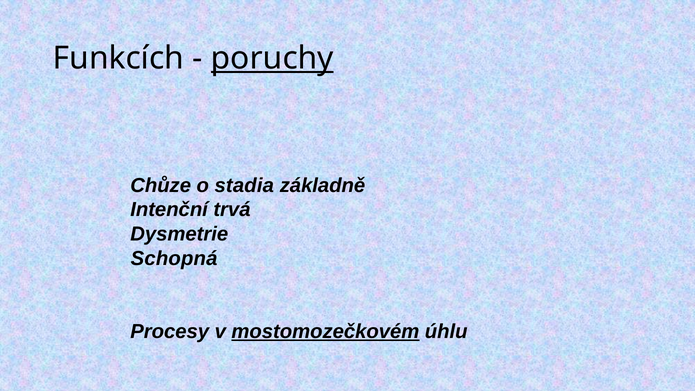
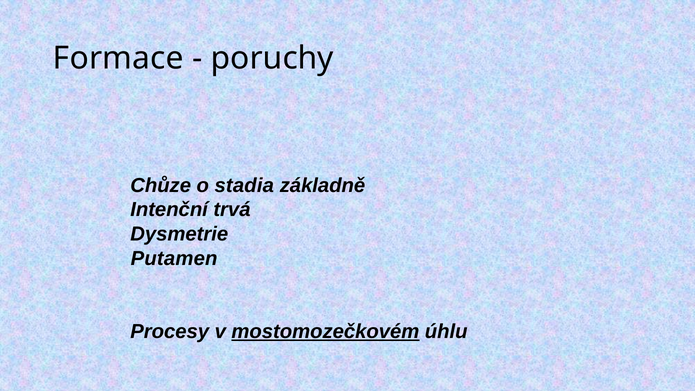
Funkcích: Funkcích -> Formace
poruchy underline: present -> none
Schopná: Schopná -> Putamen
